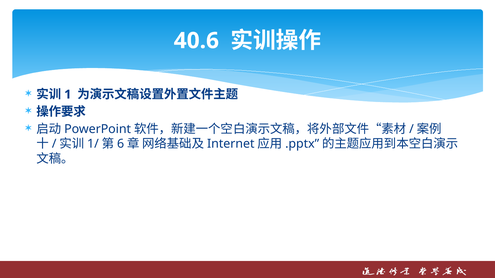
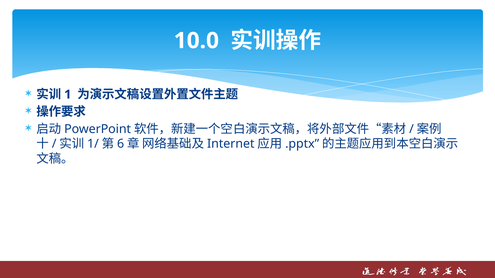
40.6: 40.6 -> 10.0
